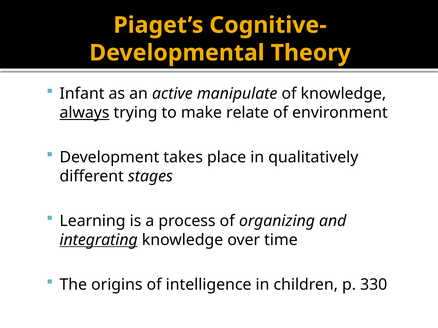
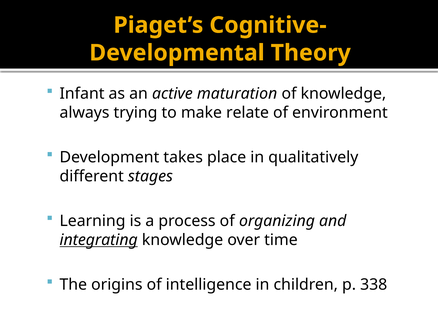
manipulate: manipulate -> maturation
always underline: present -> none
330: 330 -> 338
